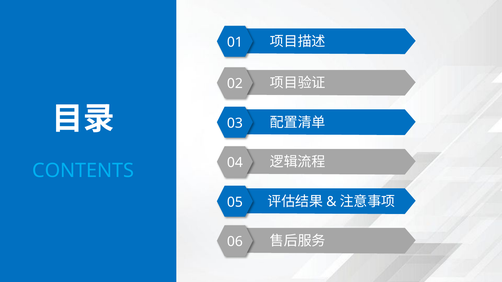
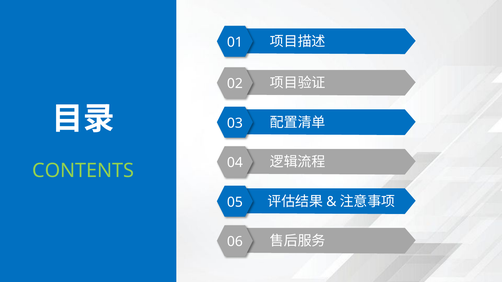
CONTENTS colour: light blue -> light green
